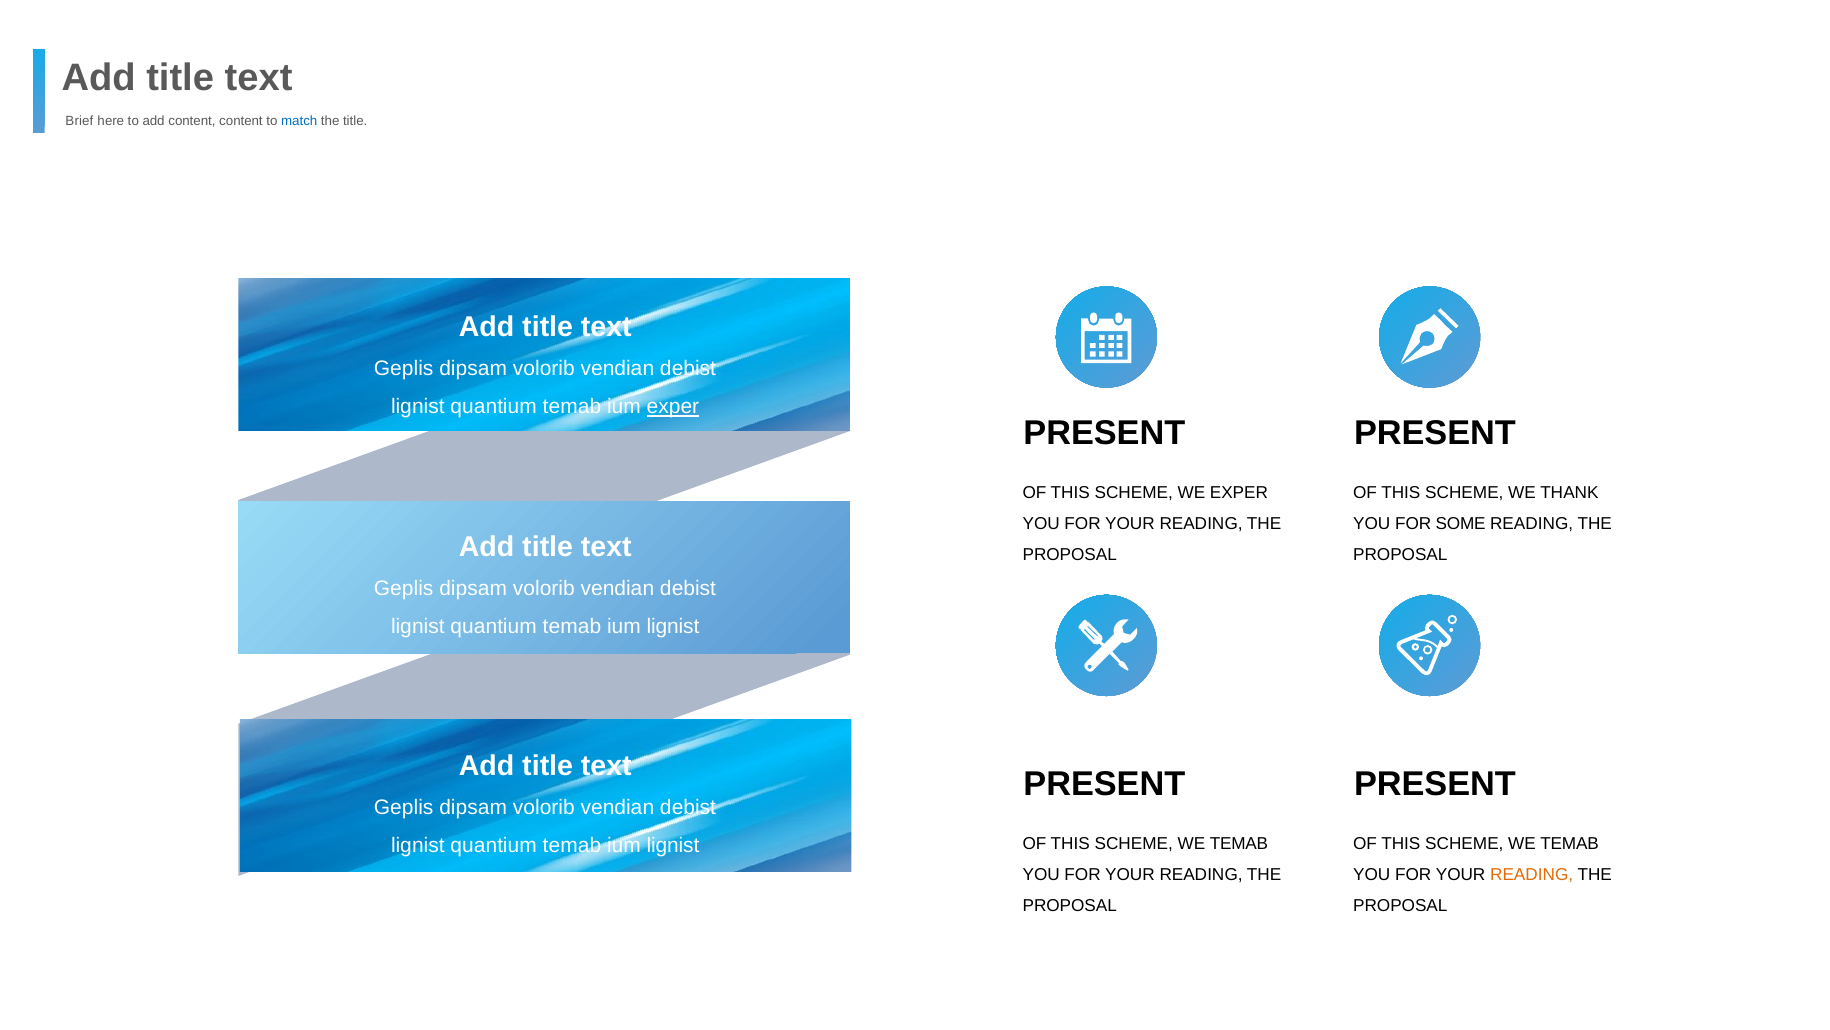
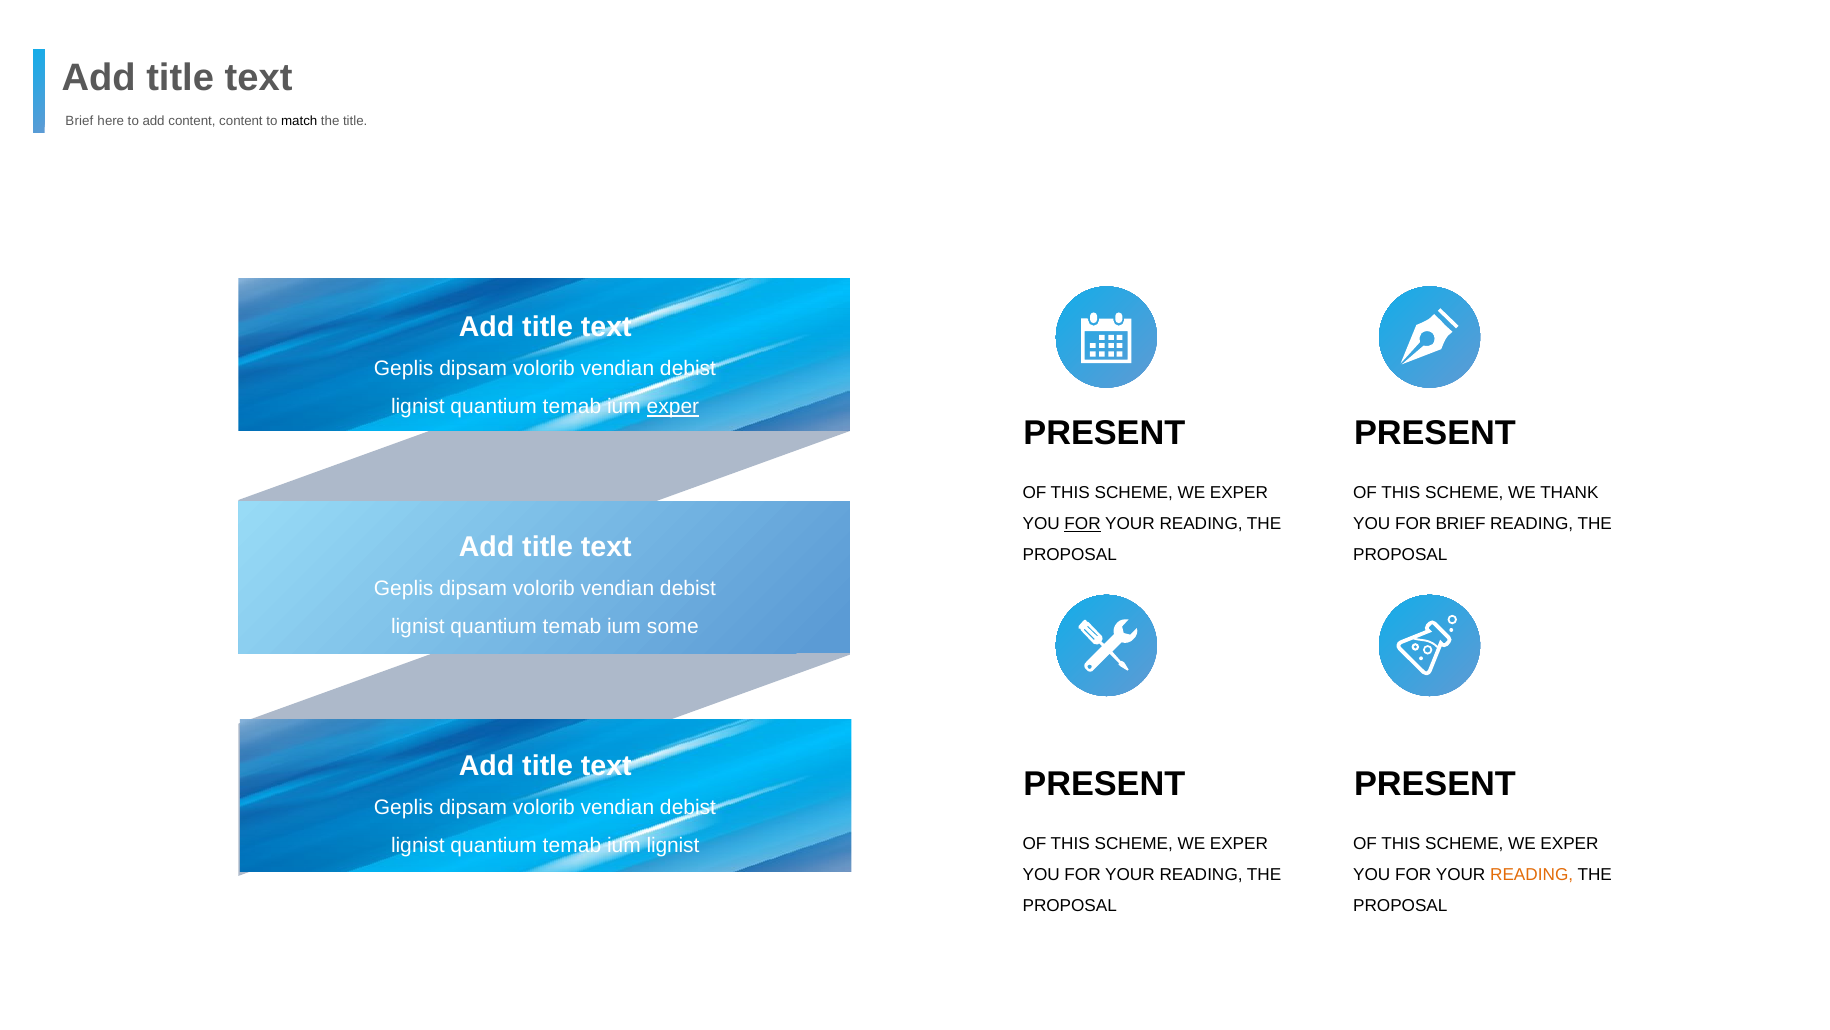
match colour: blue -> black
FOR at (1083, 523) underline: none -> present
FOR SOME: SOME -> BRIEF
lignist at (673, 626): lignist -> some
TEMAB at (1239, 843): TEMAB -> EXPER
TEMAB at (1570, 843): TEMAB -> EXPER
